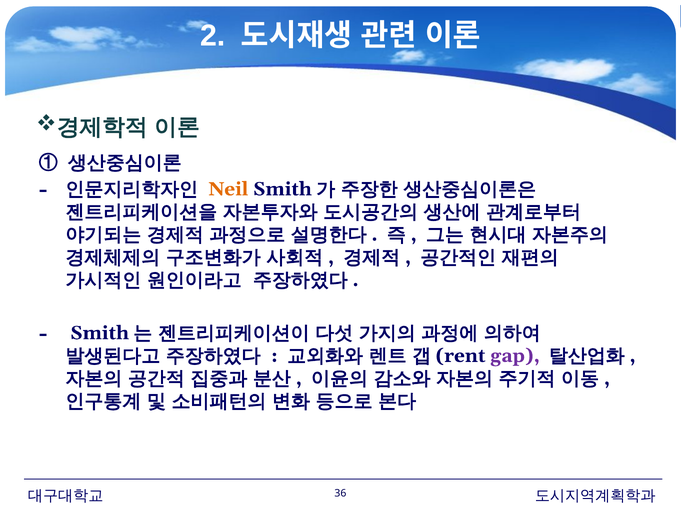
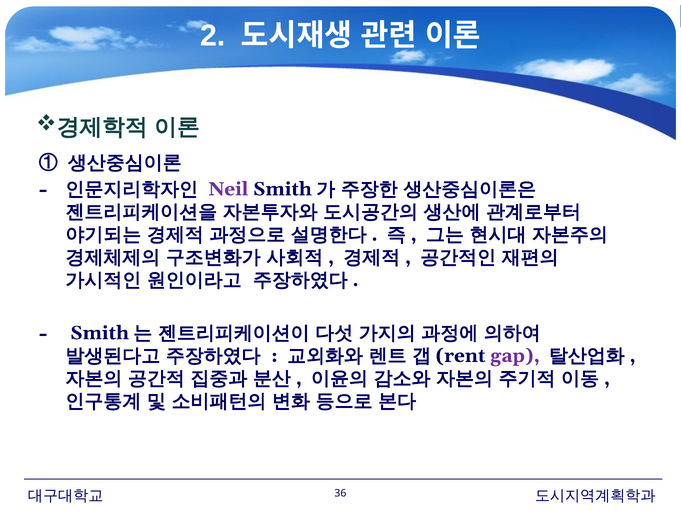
Neil colour: orange -> purple
